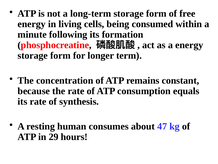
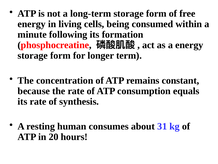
47: 47 -> 31
29: 29 -> 20
